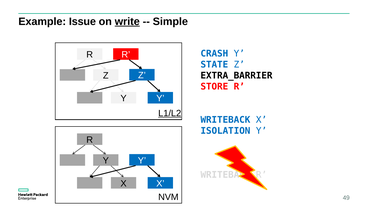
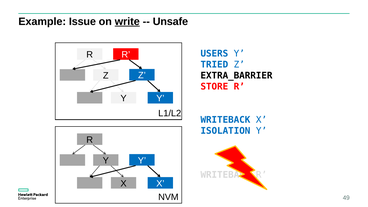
Simple: Simple -> Unsafe
CRASH: CRASH -> USERS
STATE: STATE -> TRIED
L1/L2 underline: present -> none
